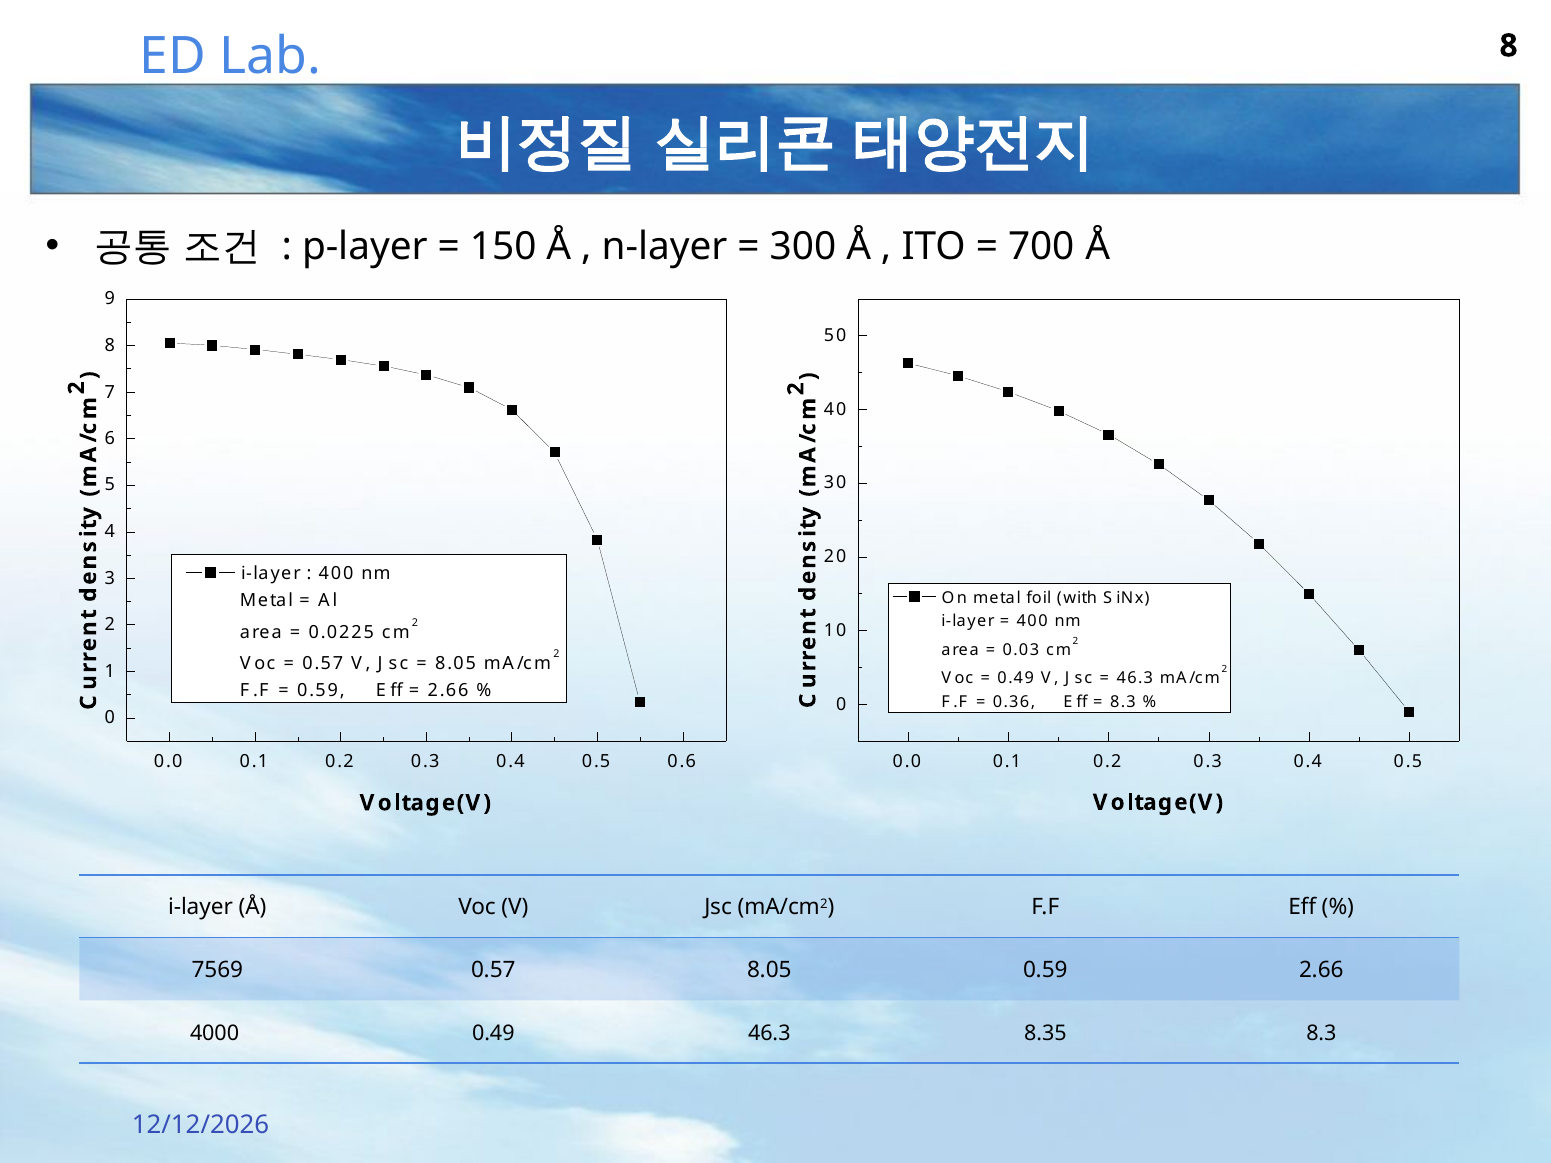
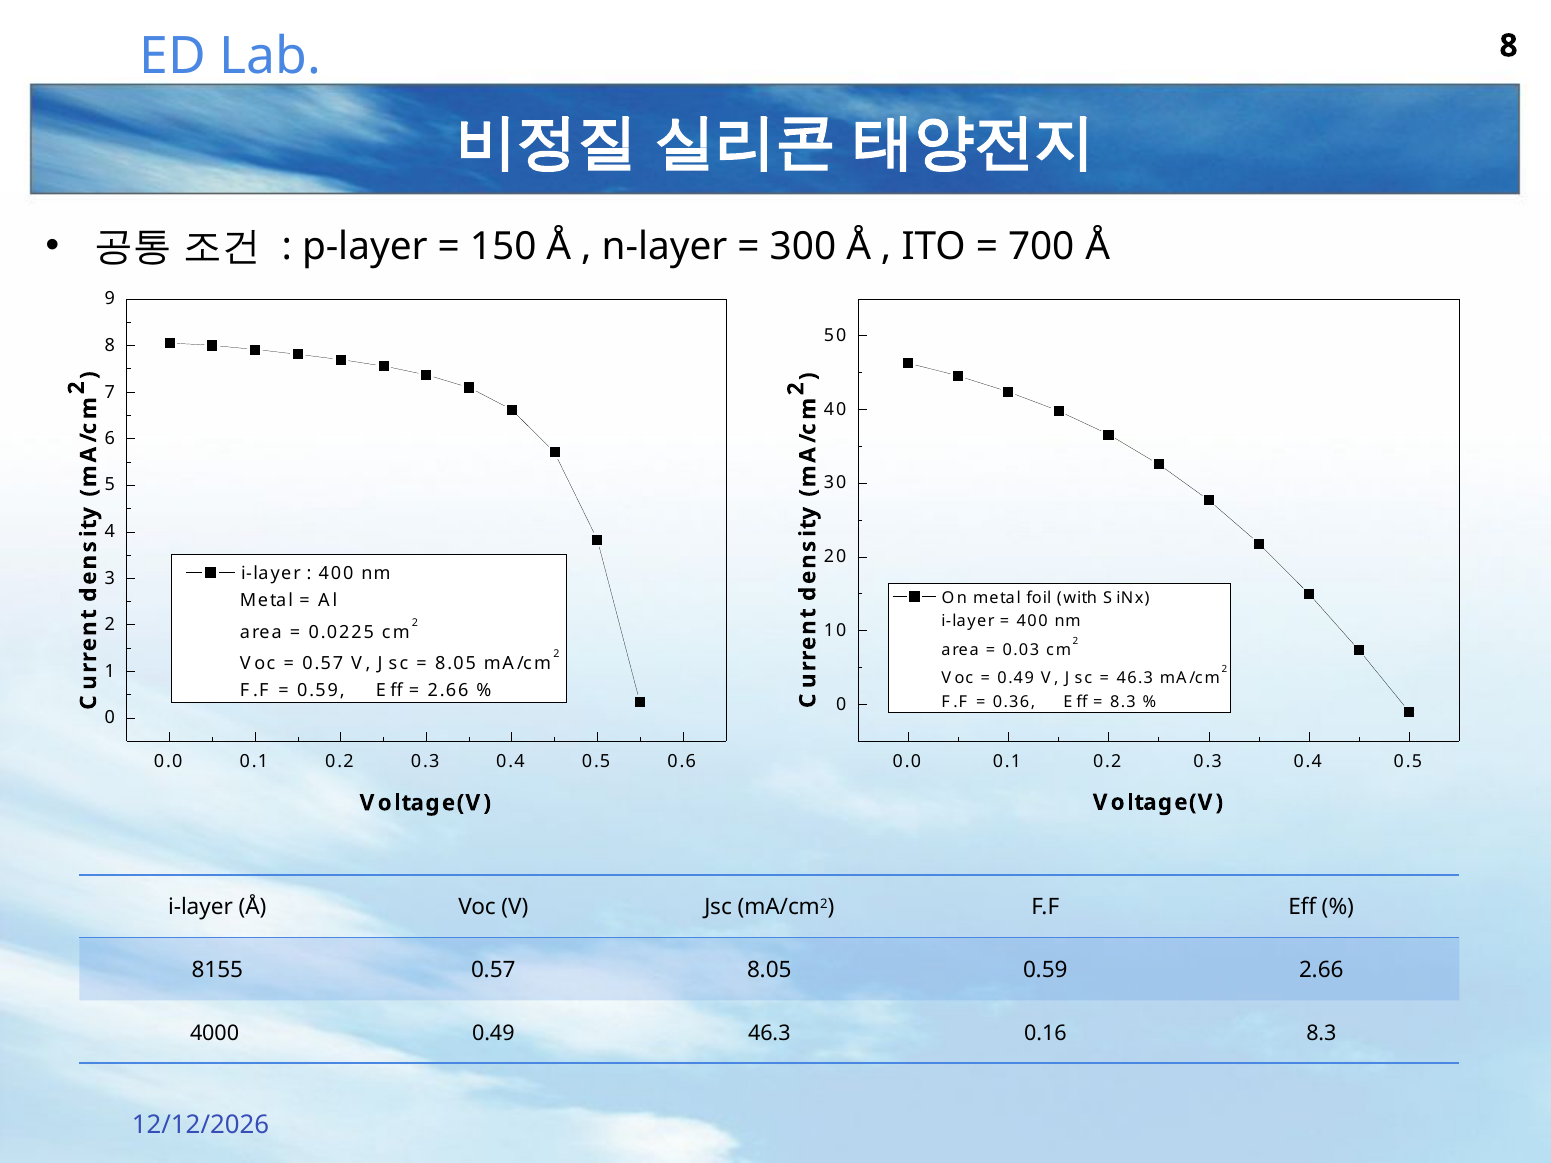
7569: 7569 -> 8155
8.35: 8.35 -> 0.16
